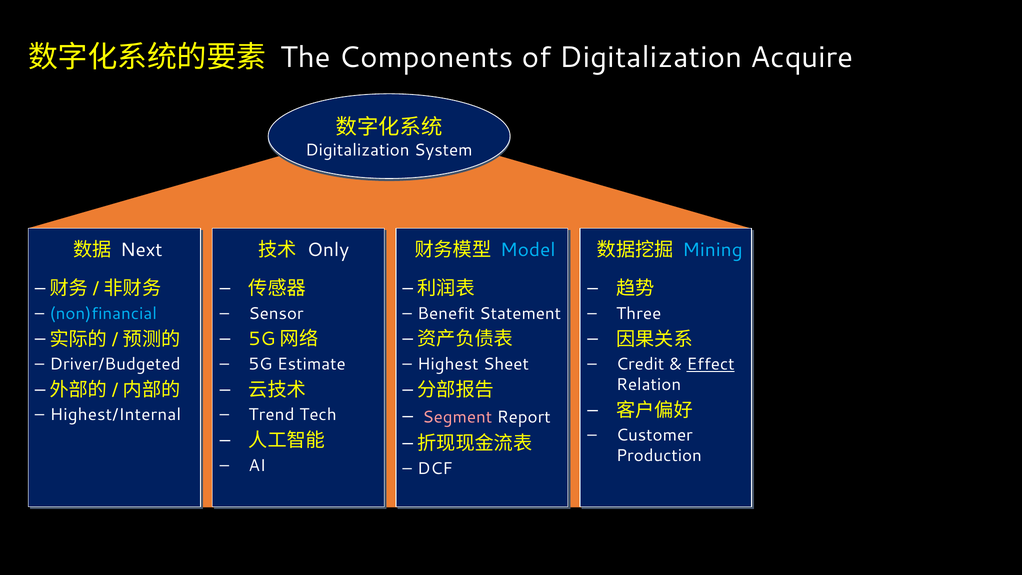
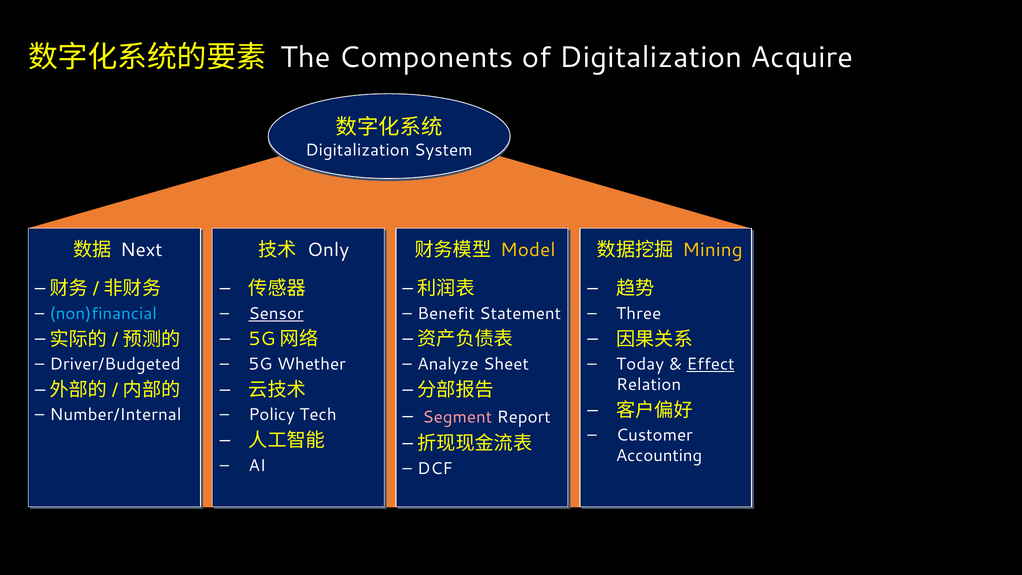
Model colour: light blue -> yellow
Mining colour: light blue -> yellow
Sensor underline: none -> present
Estimate: Estimate -> Whether
Highest: Highest -> Analyze
Credit: Credit -> Today
Highest/Internal: Highest/Internal -> Number/Internal
Trend: Trend -> Policy
Production: Production -> Accounting
